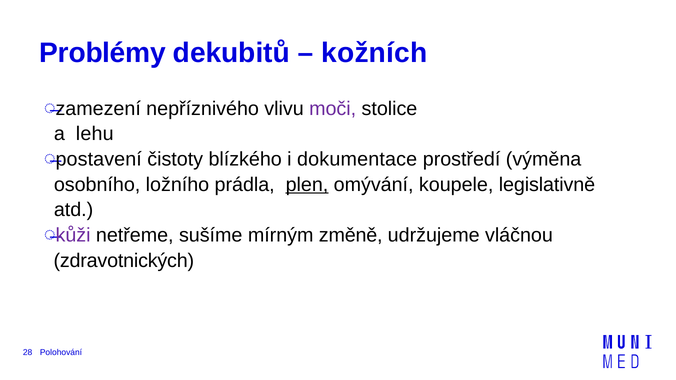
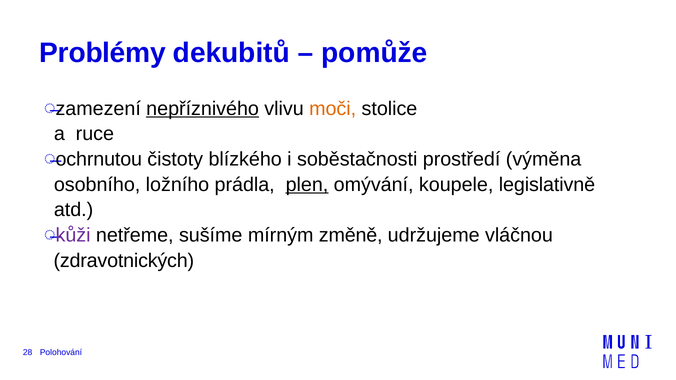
kožních: kožních -> pomůže
nepříznivého underline: none -> present
moči colour: purple -> orange
lehu: lehu -> ruce
postavení: postavení -> ochrnutou
dokumentace: dokumentace -> soběstačnosti
